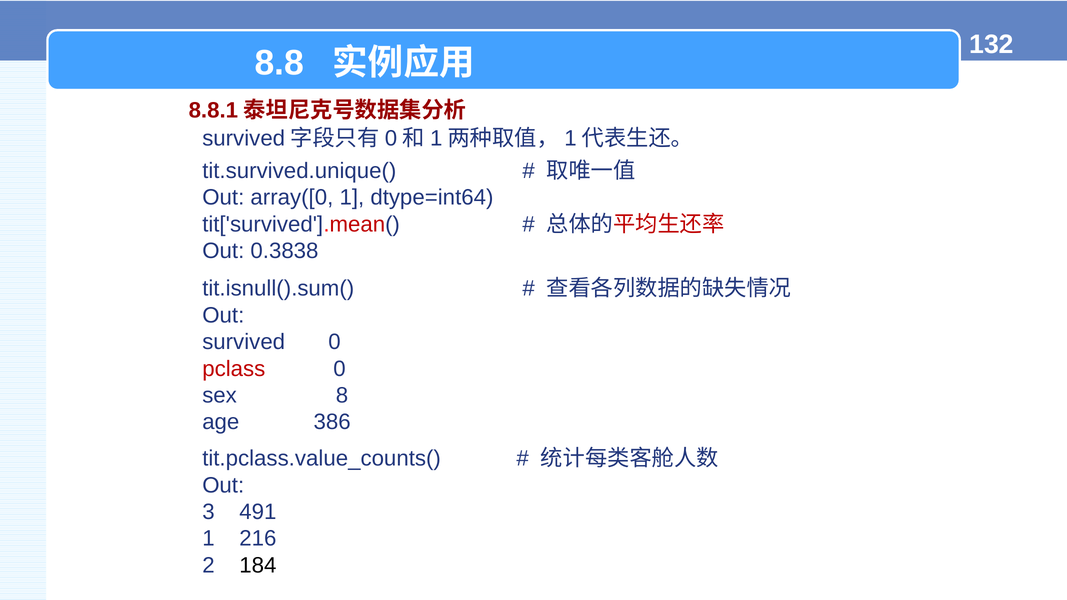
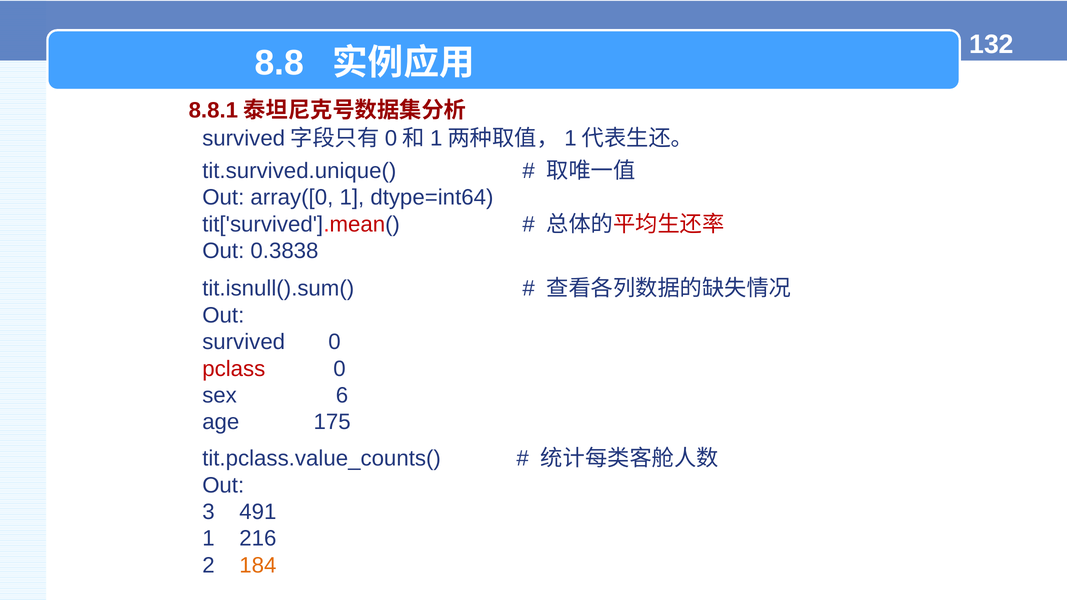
8: 8 -> 6
386: 386 -> 175
184 colour: black -> orange
